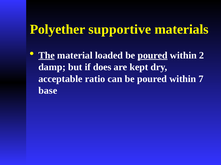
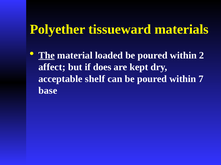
supportive: supportive -> tissueward
poured at (153, 56) underline: present -> none
damp: damp -> affect
ratio: ratio -> shelf
